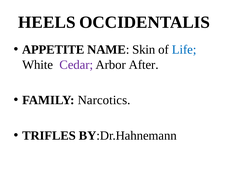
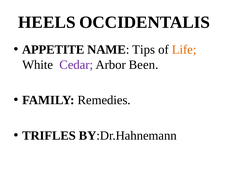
Skin: Skin -> Tips
Life colour: blue -> orange
After: After -> Been
Narcotics: Narcotics -> Remedies
